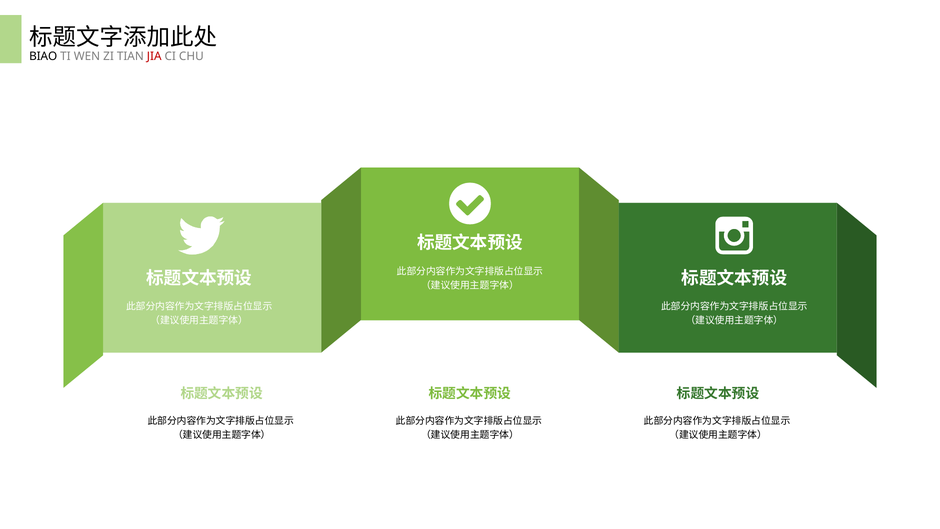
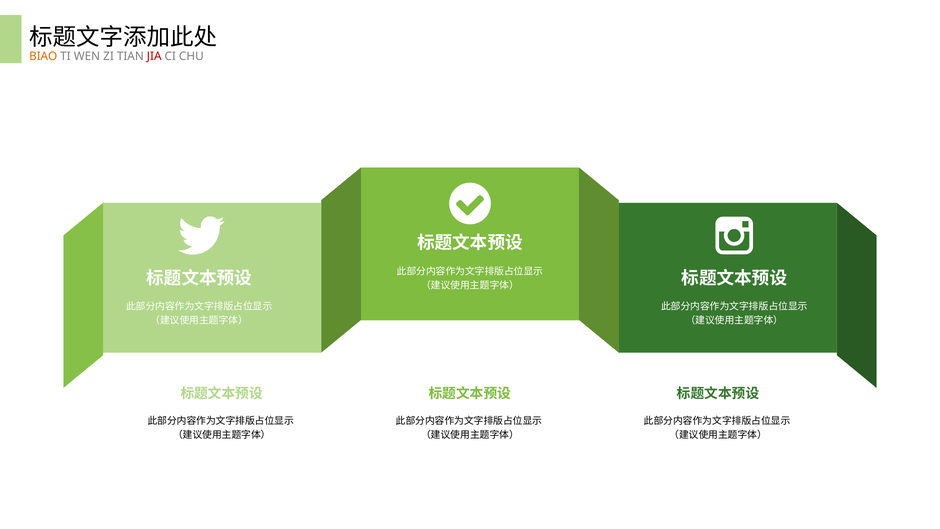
BIAO colour: black -> orange
